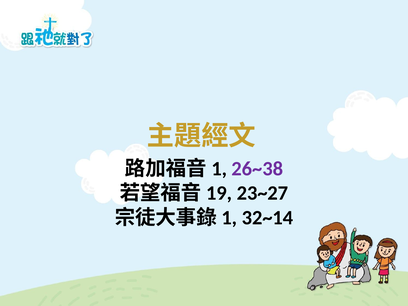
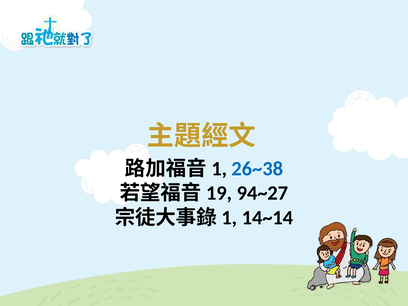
26~38 colour: purple -> blue
23~27: 23~27 -> 94~27
32~14: 32~14 -> 14~14
